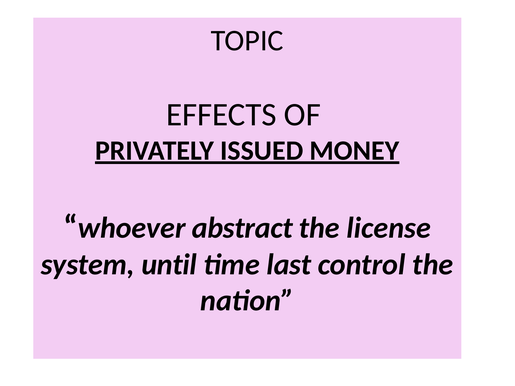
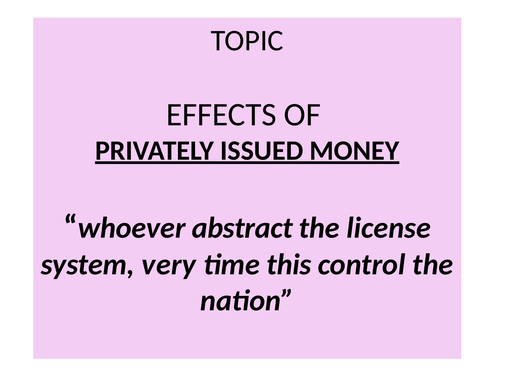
until: until -> very
last: last -> this
